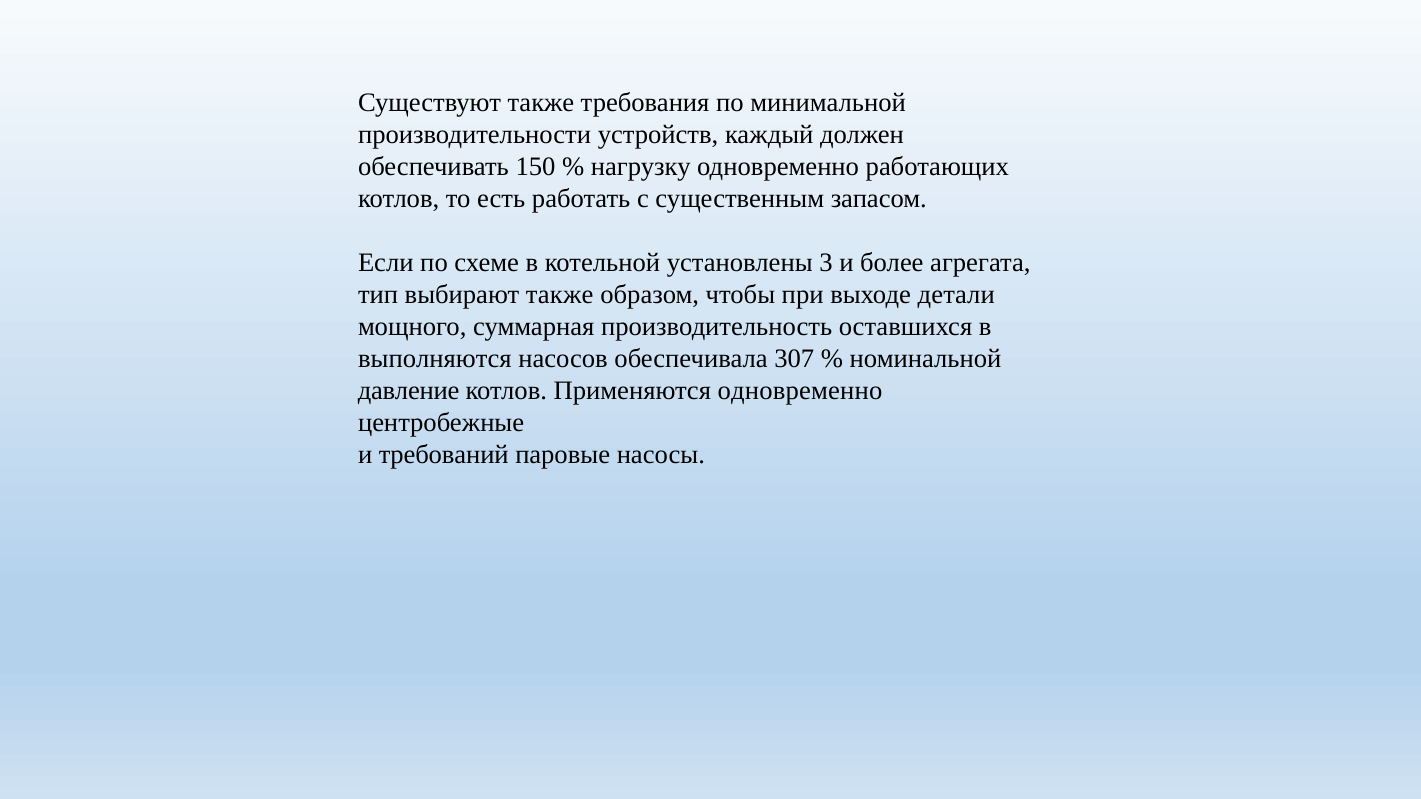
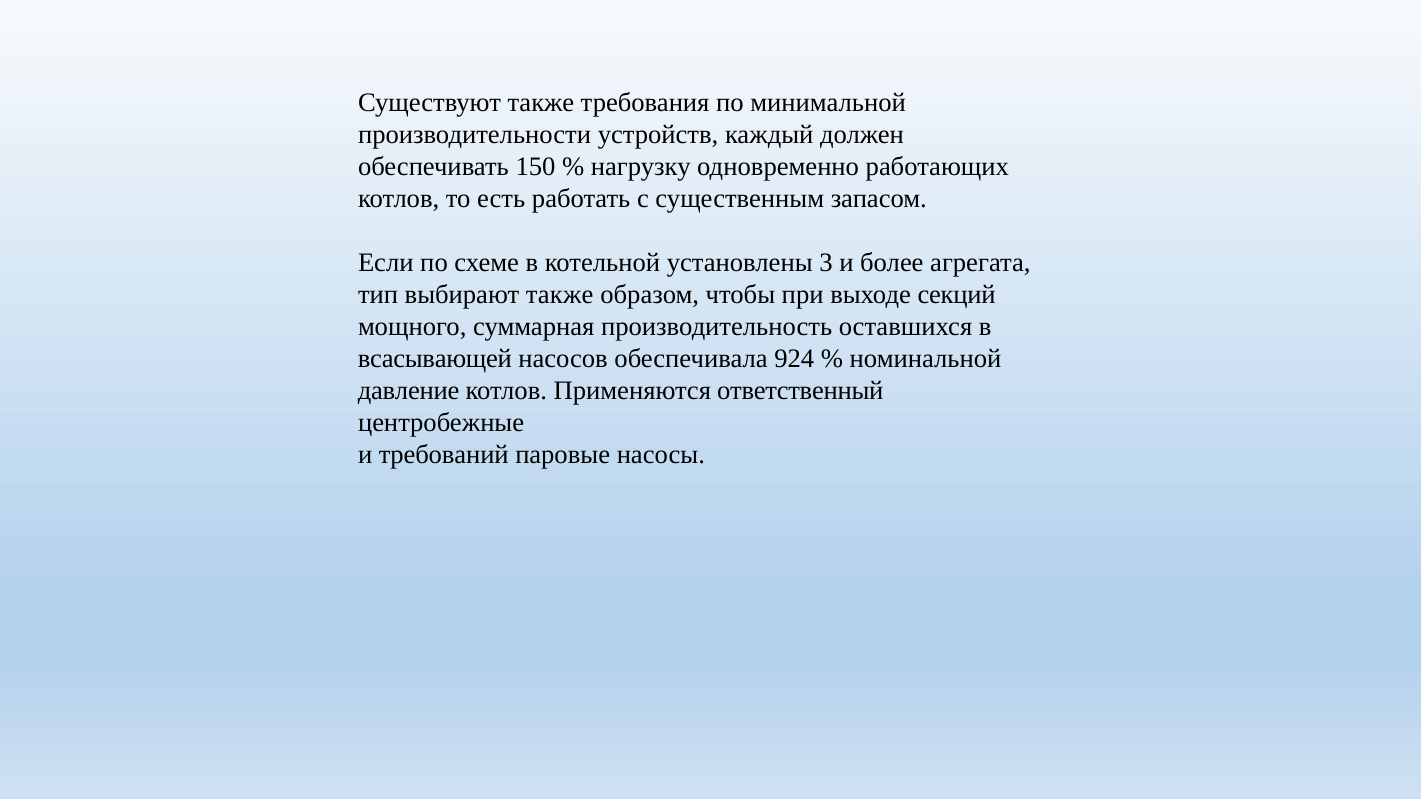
детали: детали -> секций
выполняются: выполняются -> всасывающей
307: 307 -> 924
Применяются одновременно: одновременно -> ответственный
